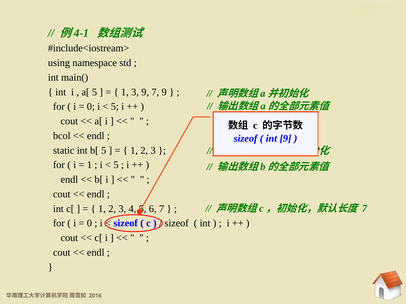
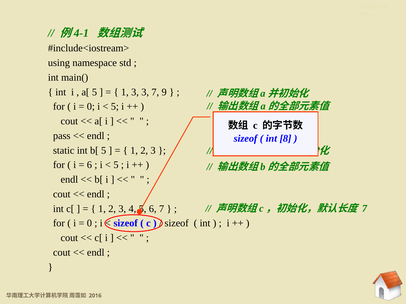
3 9: 9 -> 3
bcol: bcol -> pass
int 9: 9 -> 8
1 at (89, 165): 1 -> 6
